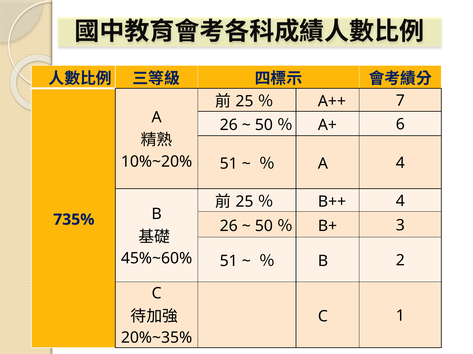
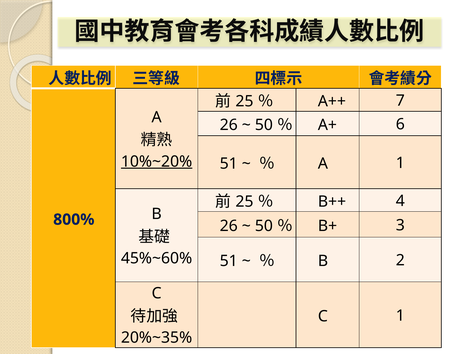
10%~20% underline: none -> present
A 4: 4 -> 1
735%: 735% -> 800%
